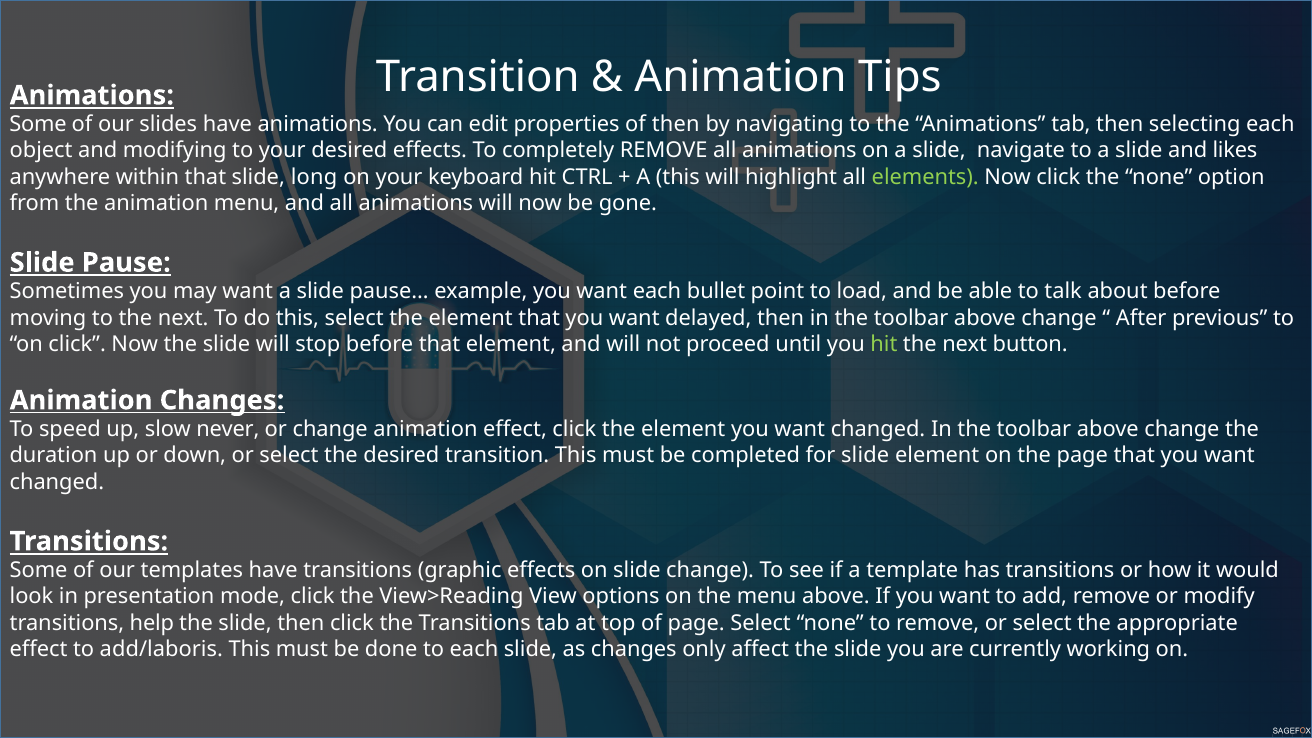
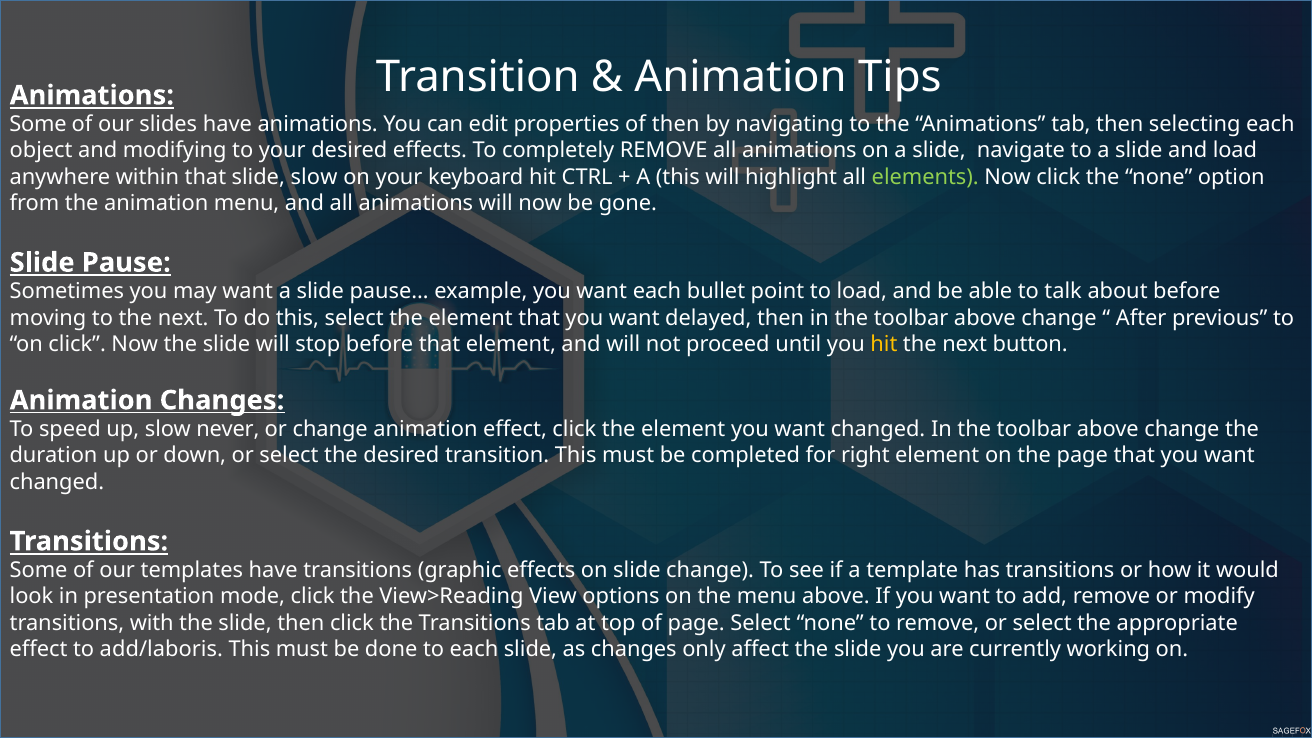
and likes: likes -> load
slide long: long -> slow
hit at (884, 344) colour: light green -> yellow
for slide: slide -> right
help: help -> with
